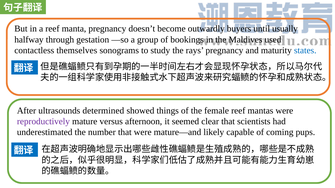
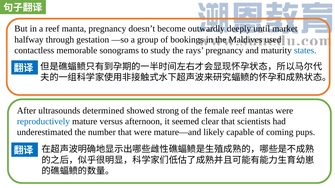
buyers: buyers -> deeply
usually: usually -> market
themselves: themselves -> memorable
things: things -> strong
reproductively colour: purple -> blue
